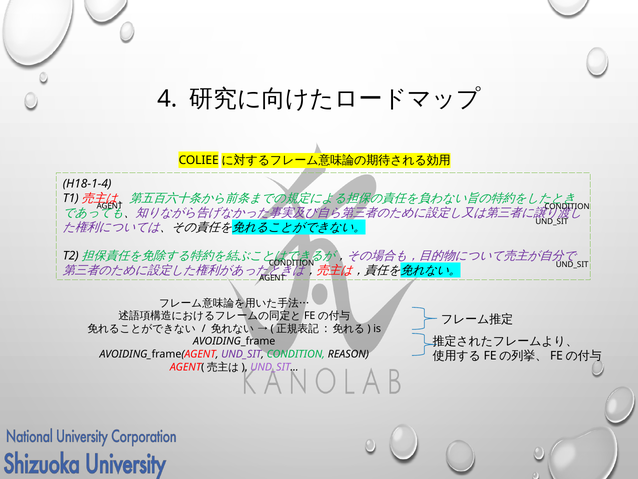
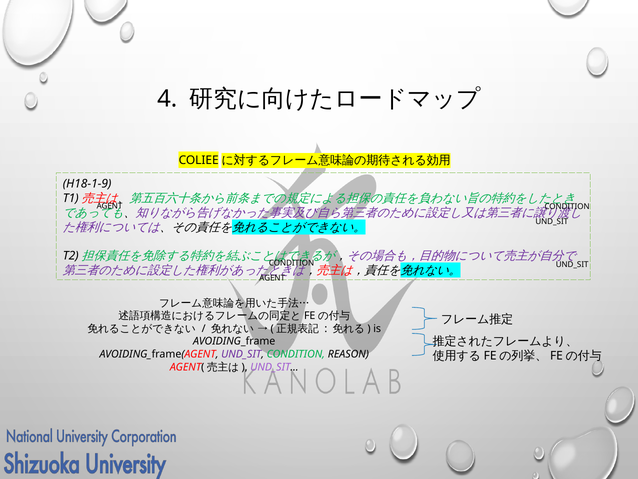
H18-1-4: H18-1-4 -> H18-1-9
